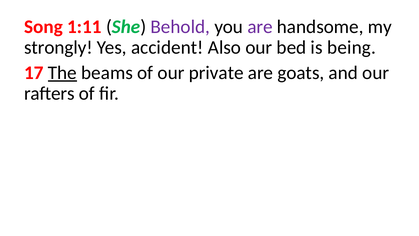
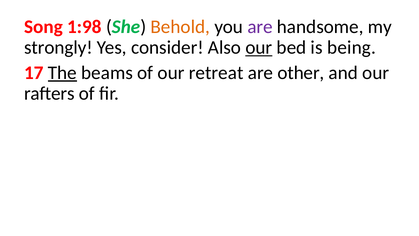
1:11: 1:11 -> 1:98
Behold colour: purple -> orange
accident: accident -> consider
our at (259, 48) underline: none -> present
private: private -> retreat
goats: goats -> other
